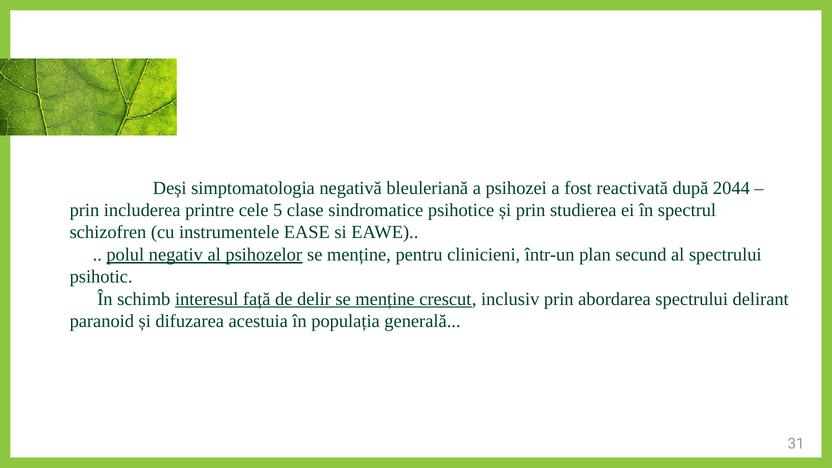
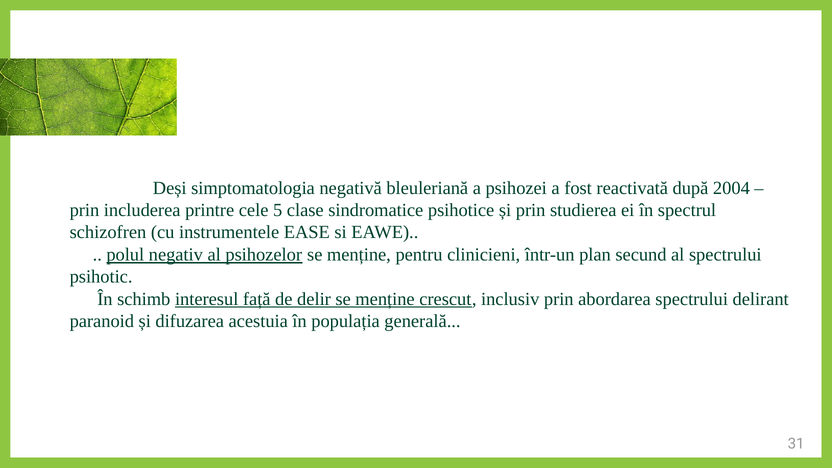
2044: 2044 -> 2004
